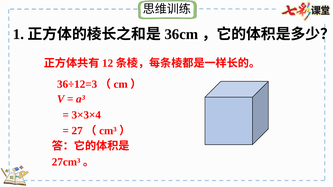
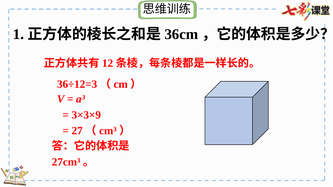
3×3×4: 3×3×4 -> 3×3×9
